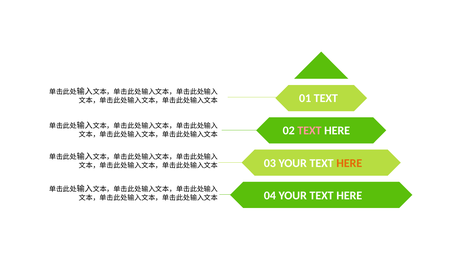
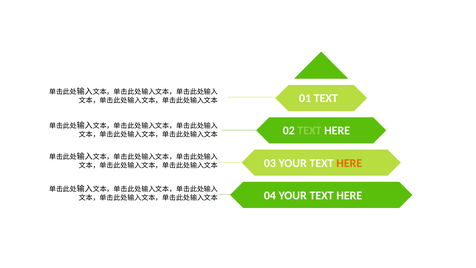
TEXT at (309, 131) colour: pink -> light green
